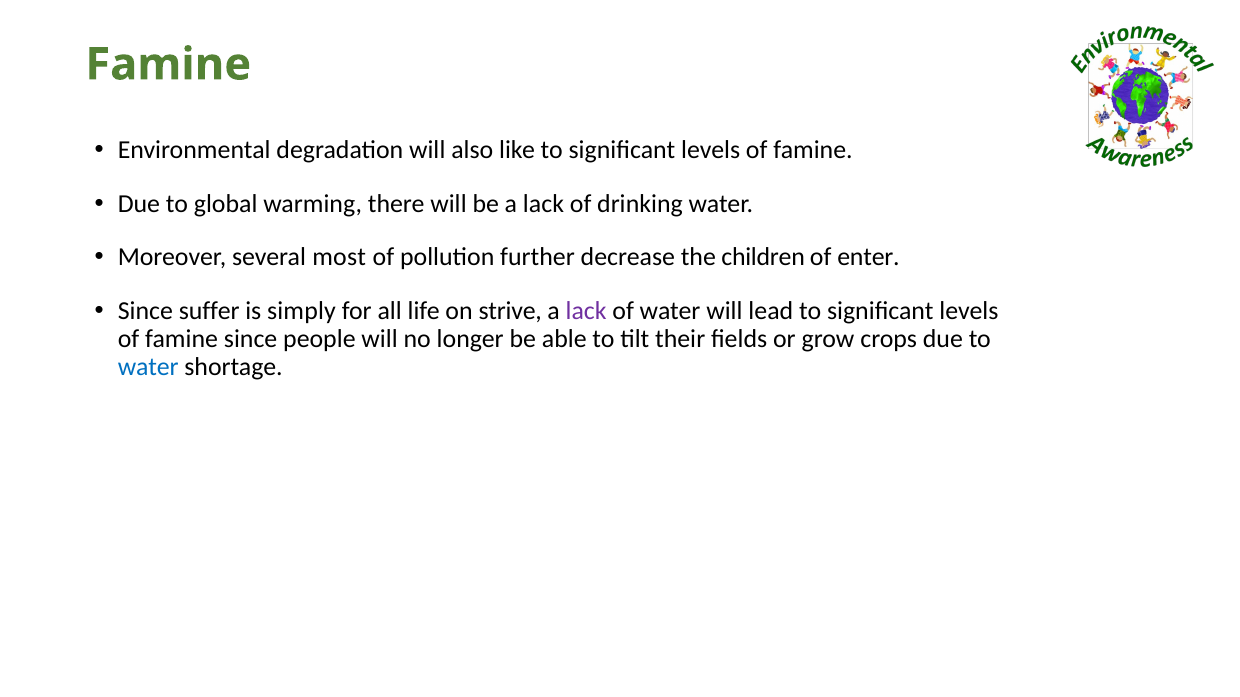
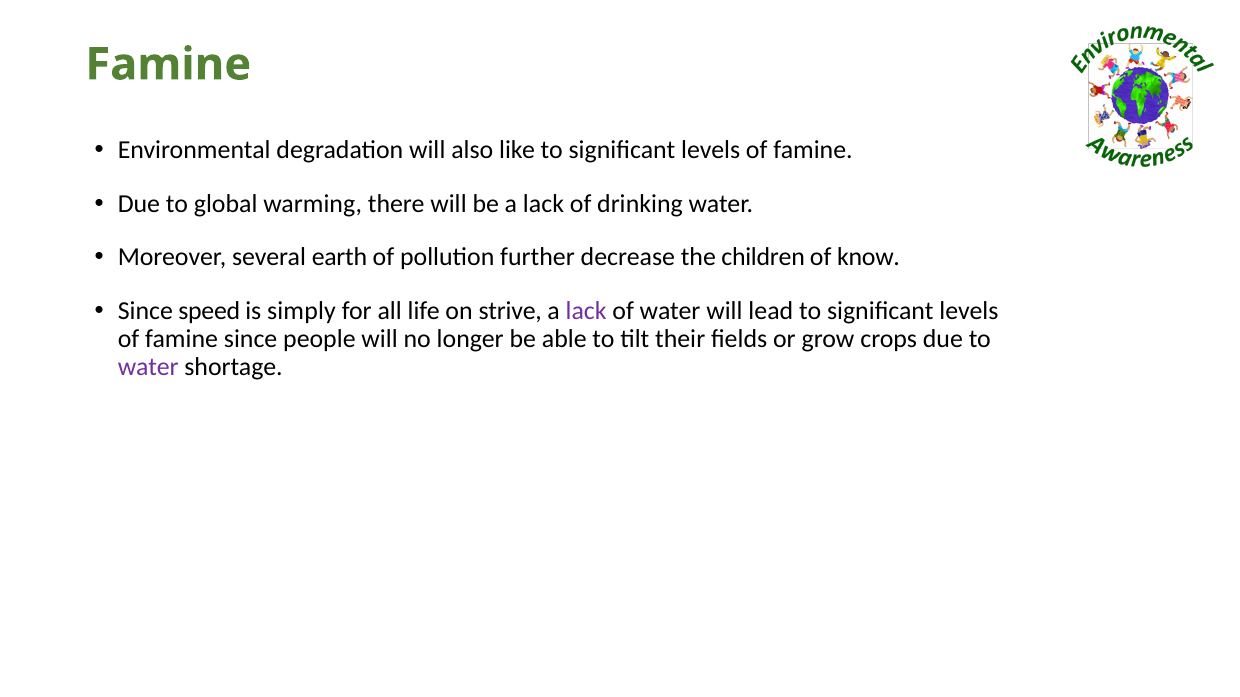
most: most -> earth
enter: enter -> know
suffer: suffer -> speed
water at (148, 367) colour: blue -> purple
